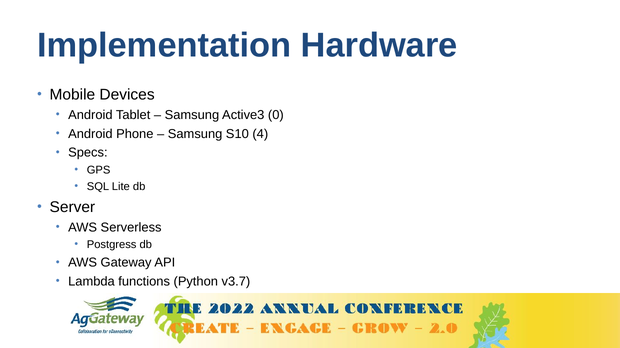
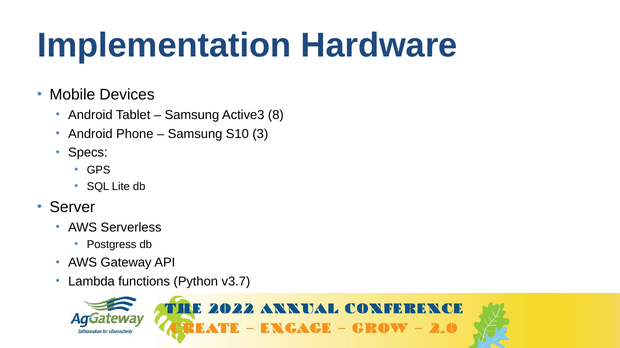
0: 0 -> 8
4: 4 -> 3
